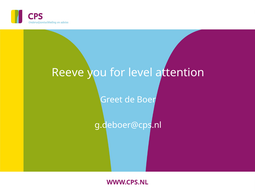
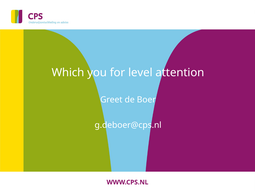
Reeve: Reeve -> Which
